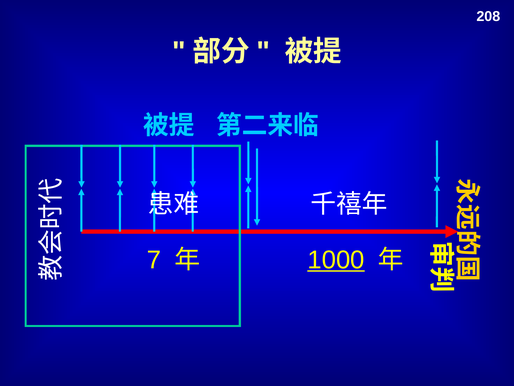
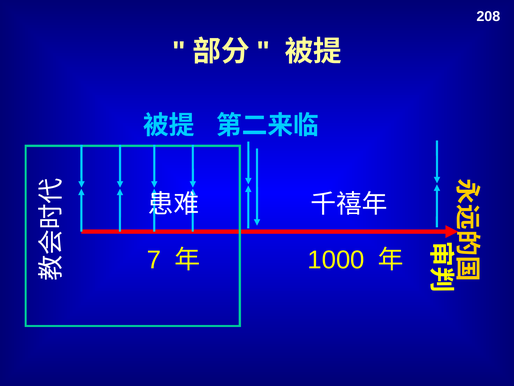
1000 underline: present -> none
